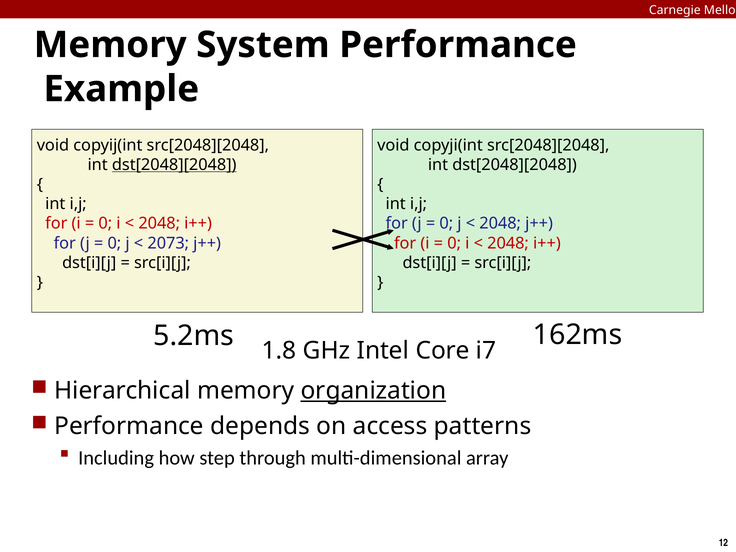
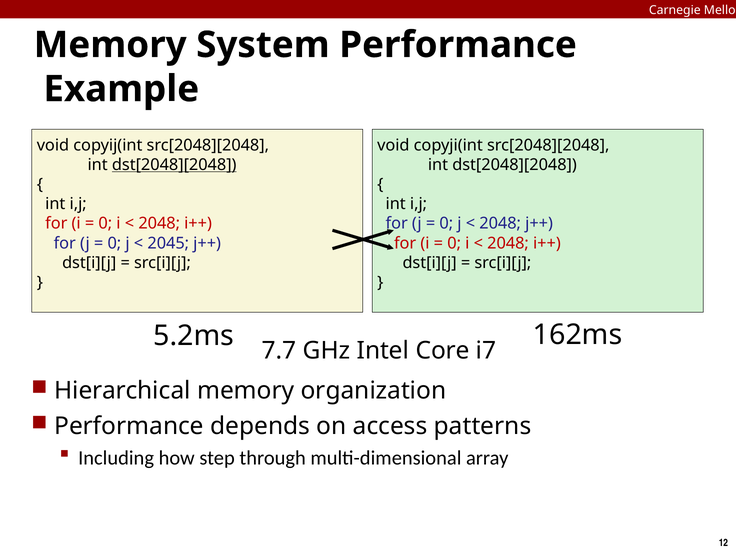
2073: 2073 -> 2045
1.8: 1.8 -> 7.7
organization underline: present -> none
